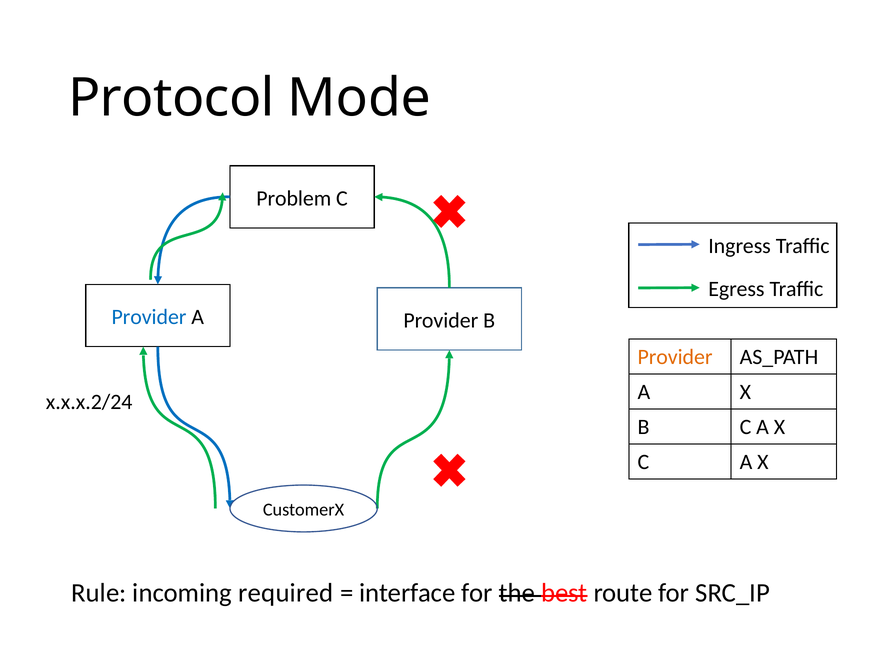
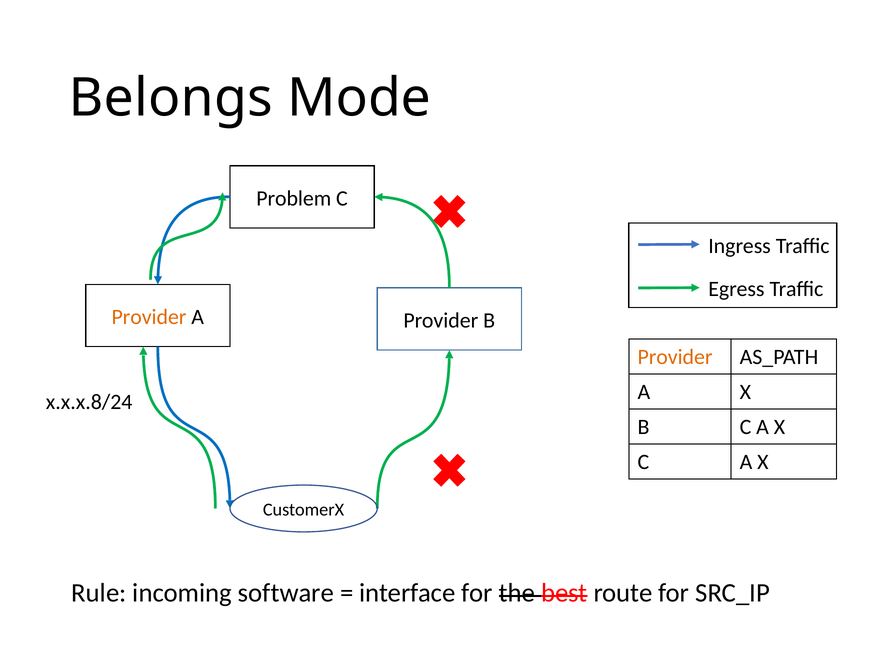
Protocol: Protocol -> Belongs
Provider at (149, 317) colour: blue -> orange
x.x.x.2/24: x.x.x.2/24 -> x.x.x.8/24
required: required -> software
